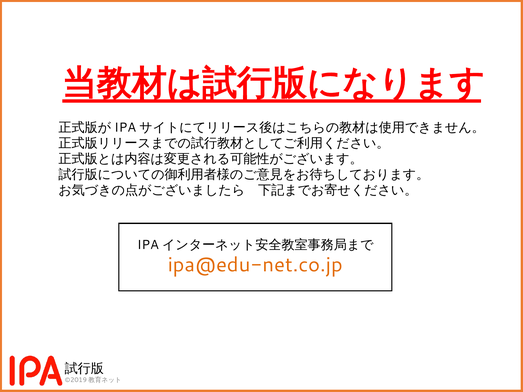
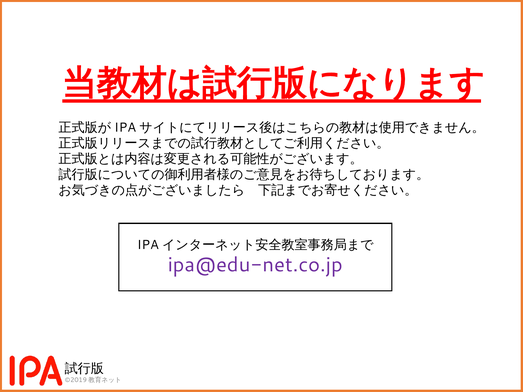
ipa@edu-net.co.jp colour: orange -> purple
